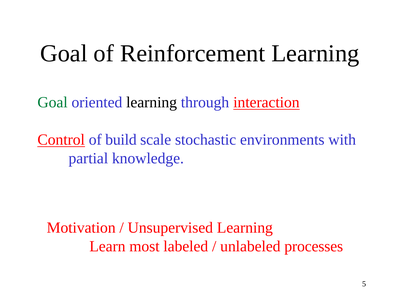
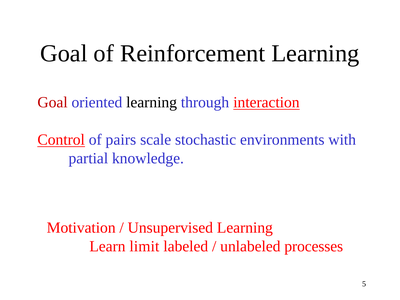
Goal at (53, 102) colour: green -> red
build: build -> pairs
most: most -> limit
